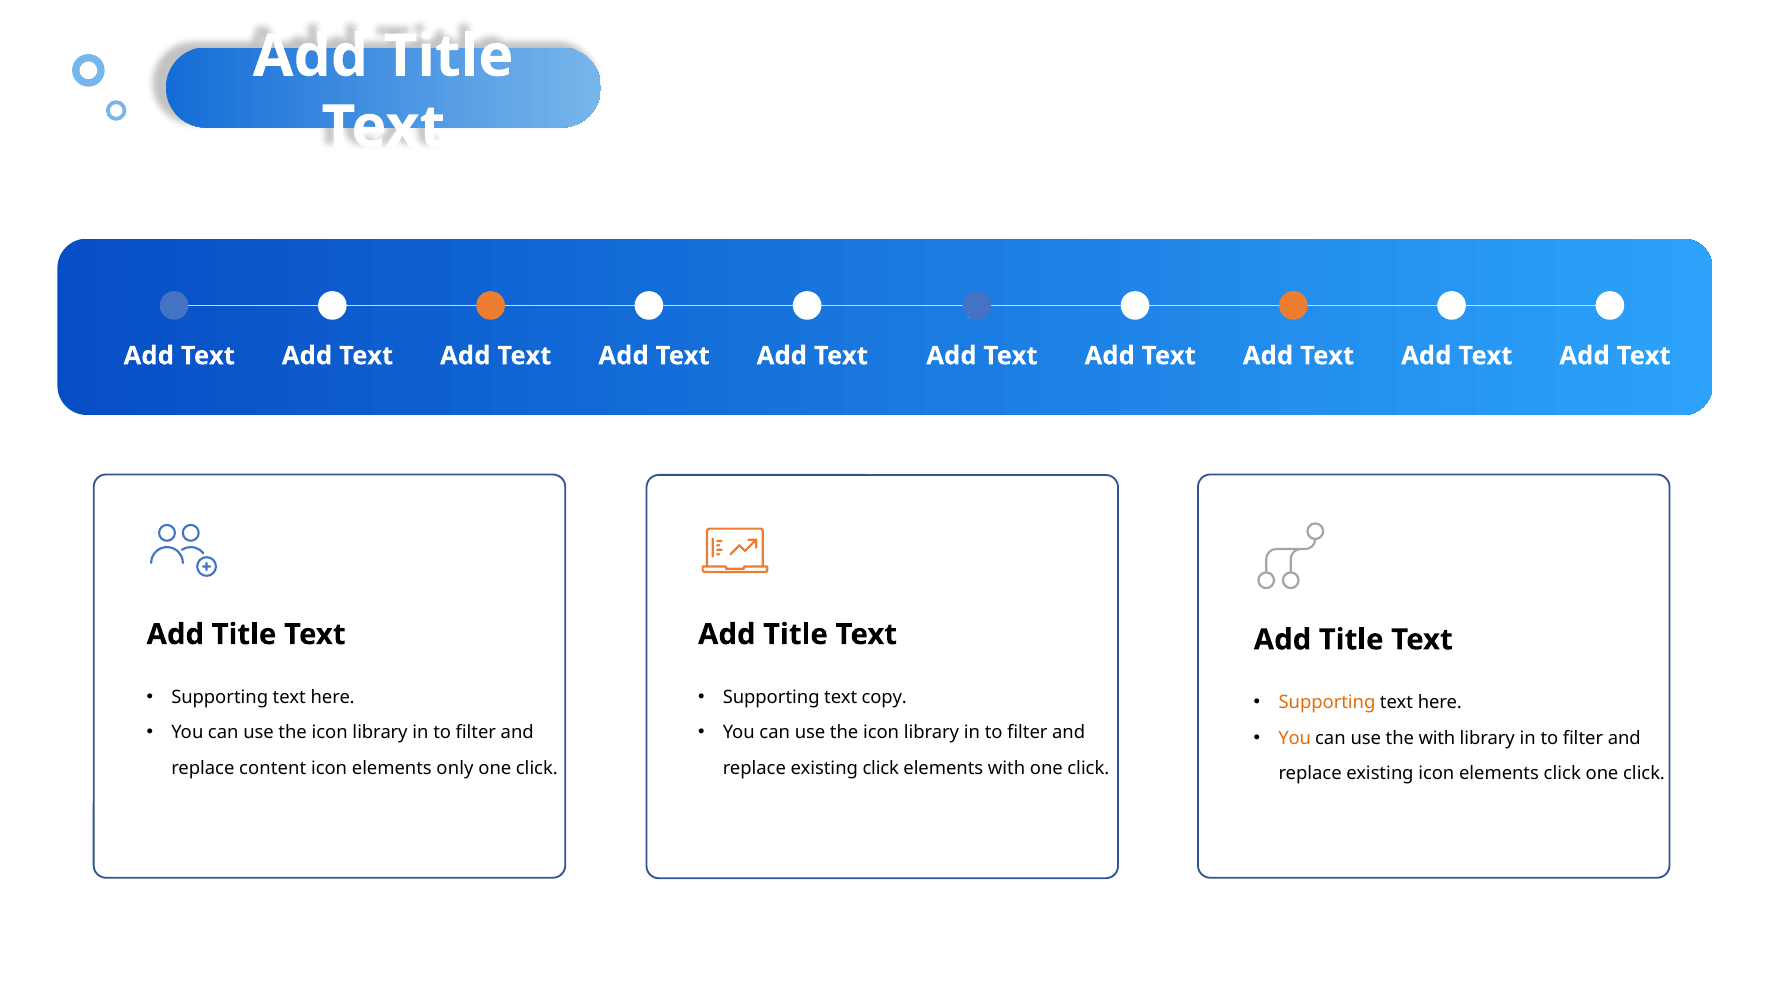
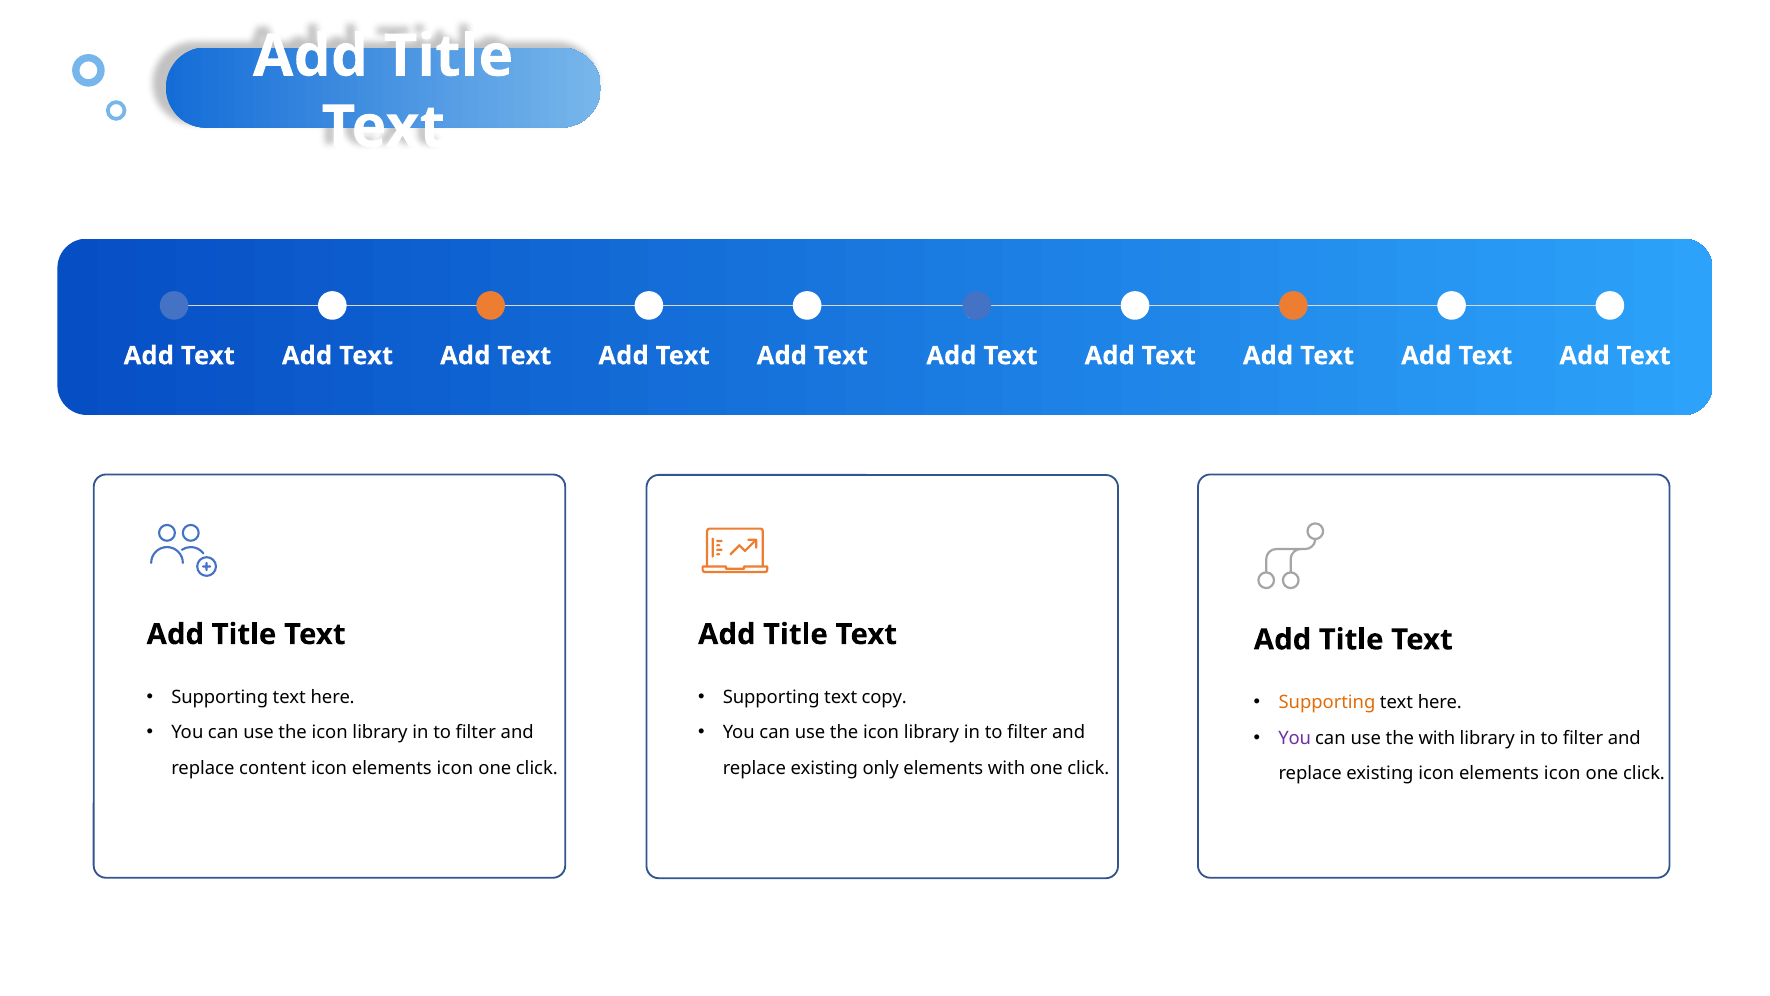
You at (1295, 738) colour: orange -> purple
only at (455, 768): only -> icon
existing click: click -> only
existing icon elements click: click -> icon
